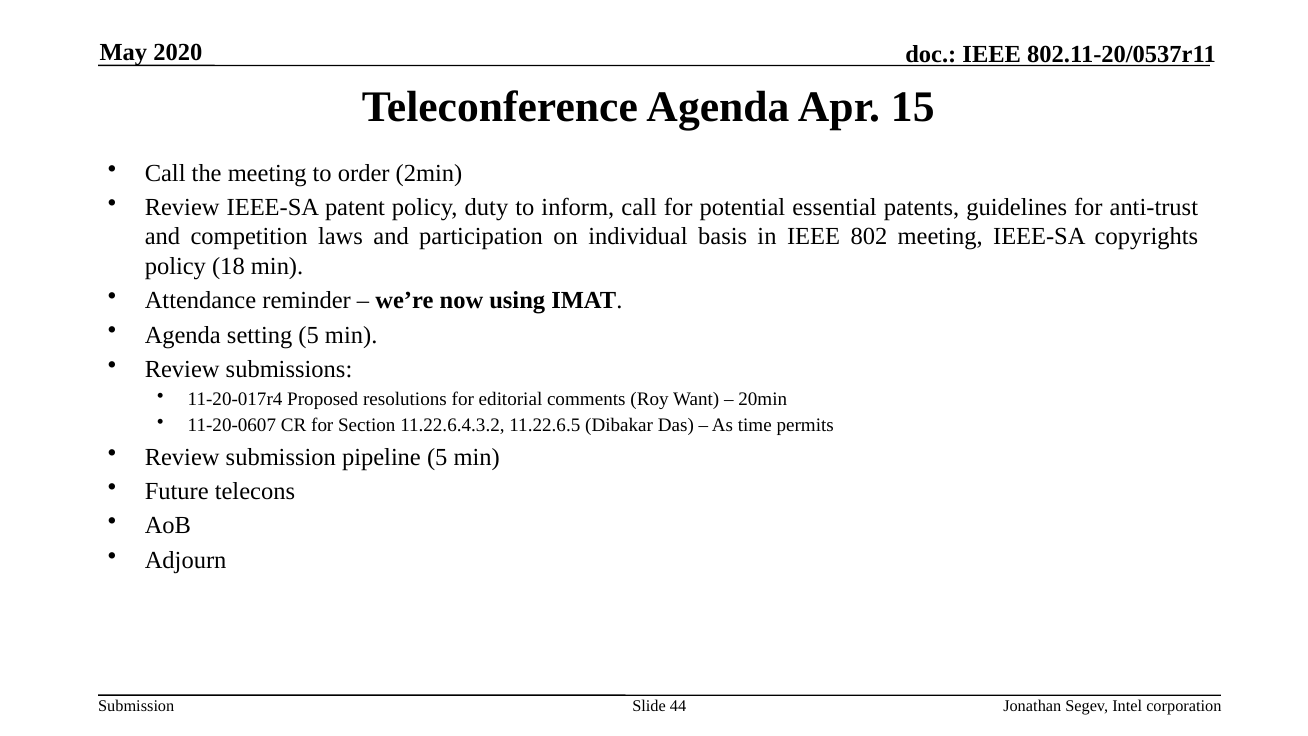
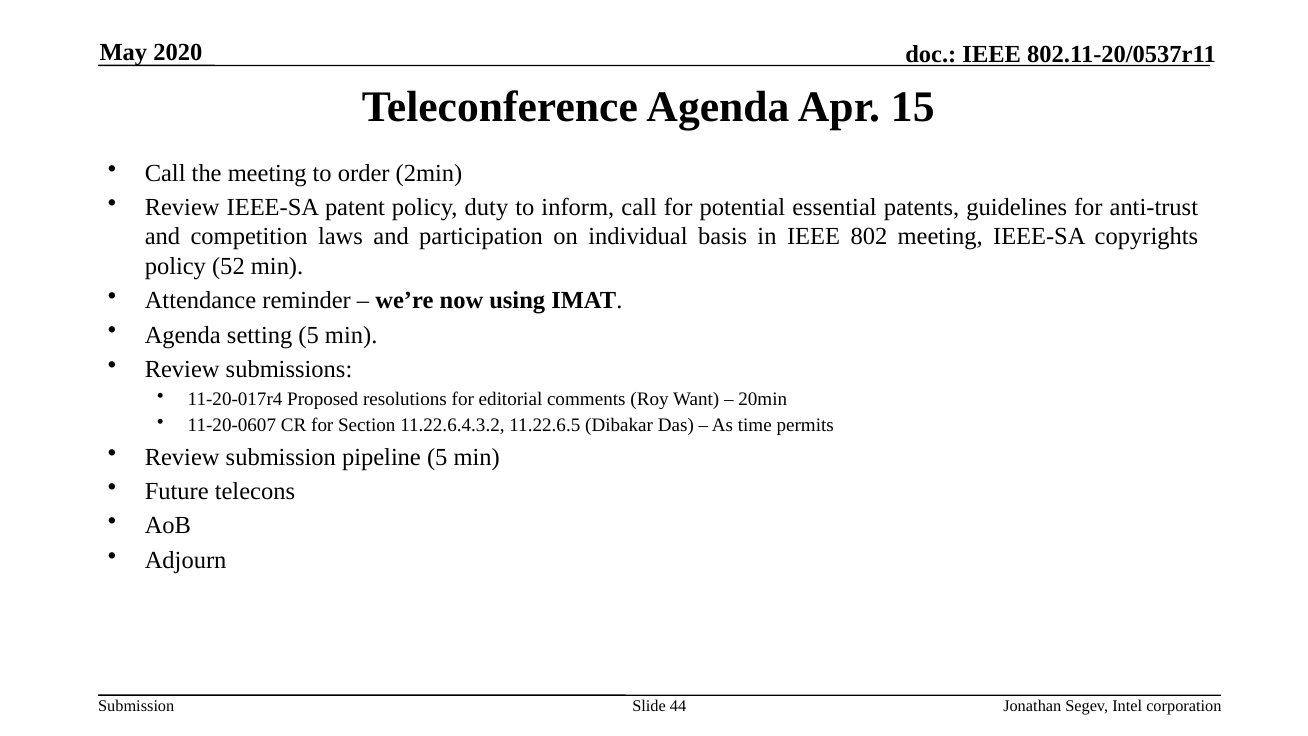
18: 18 -> 52
